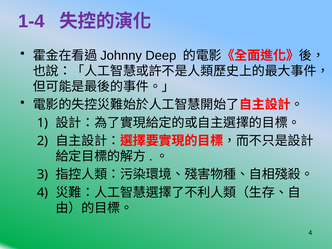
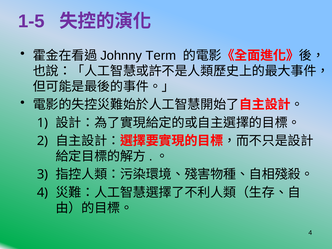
1-4: 1-4 -> 1-5
Deep: Deep -> Term
